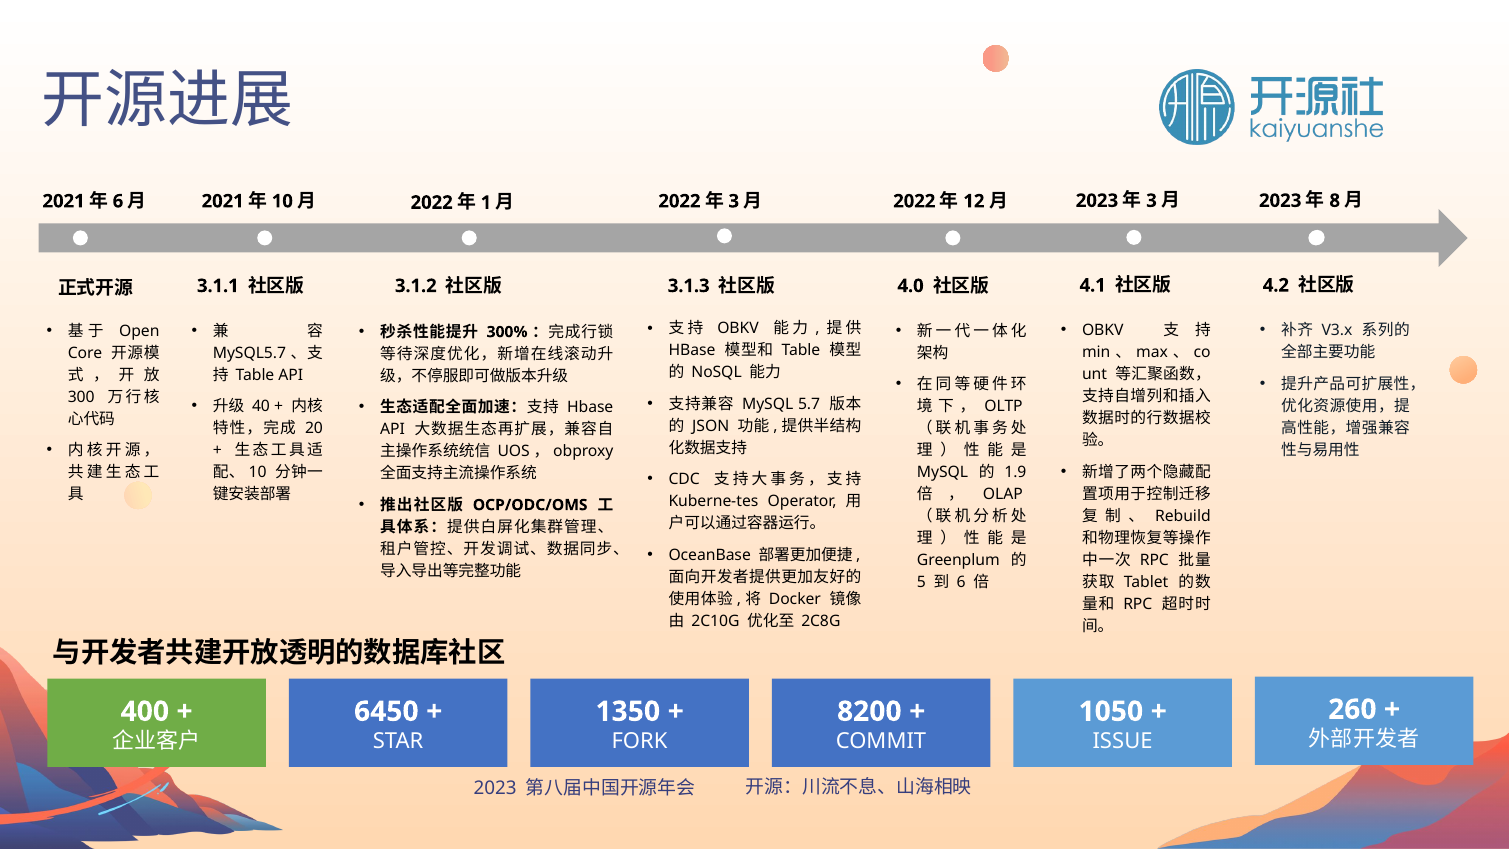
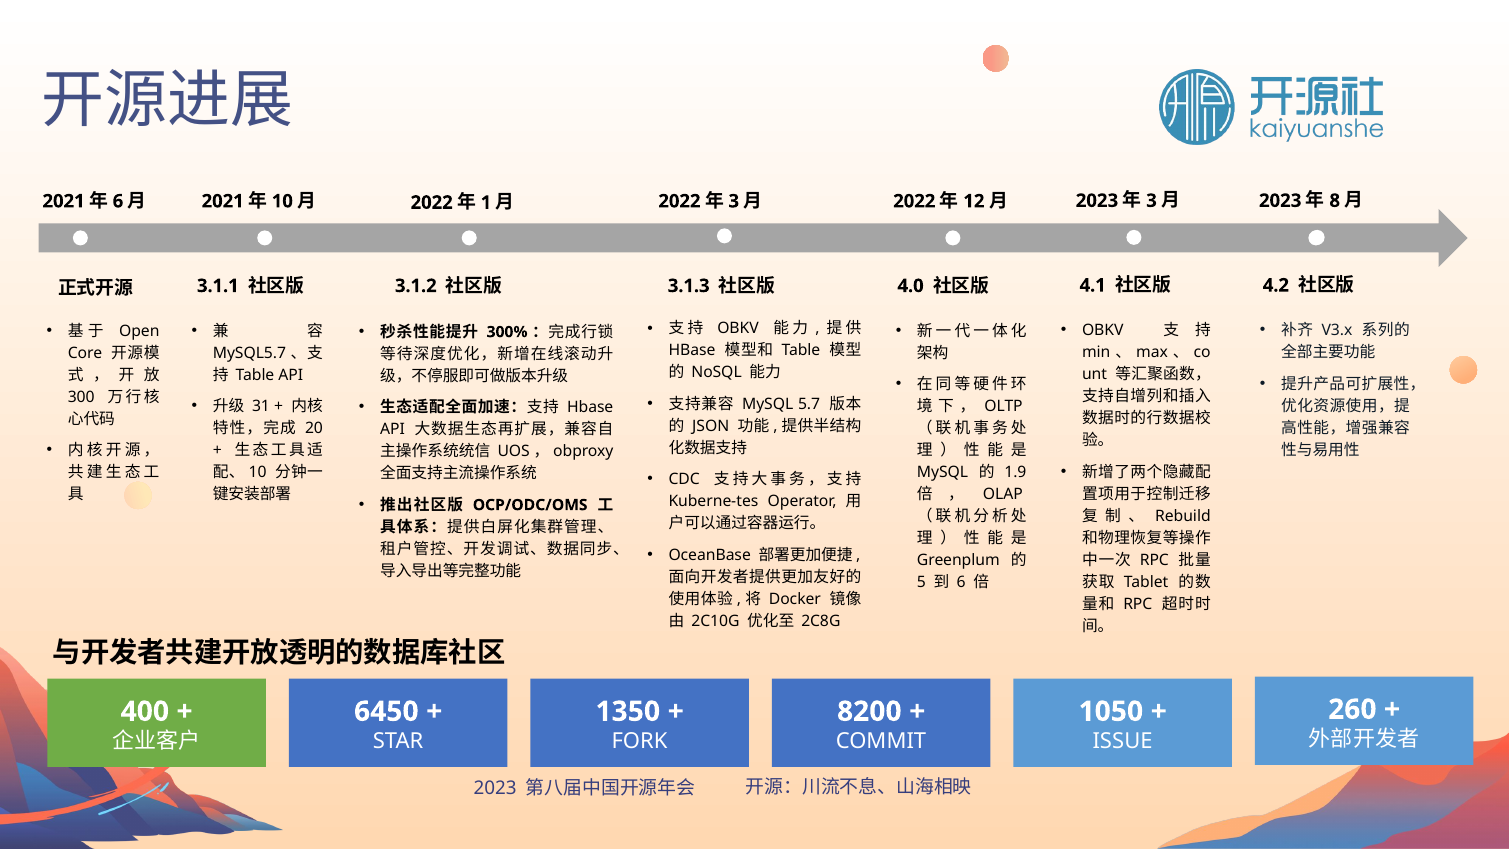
40: 40 -> 31
